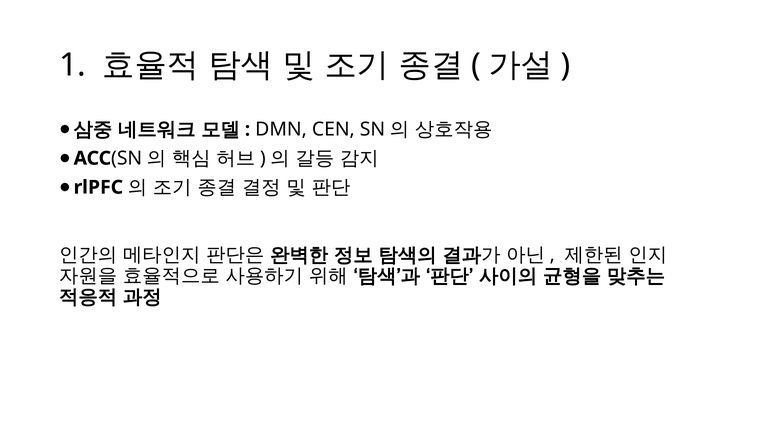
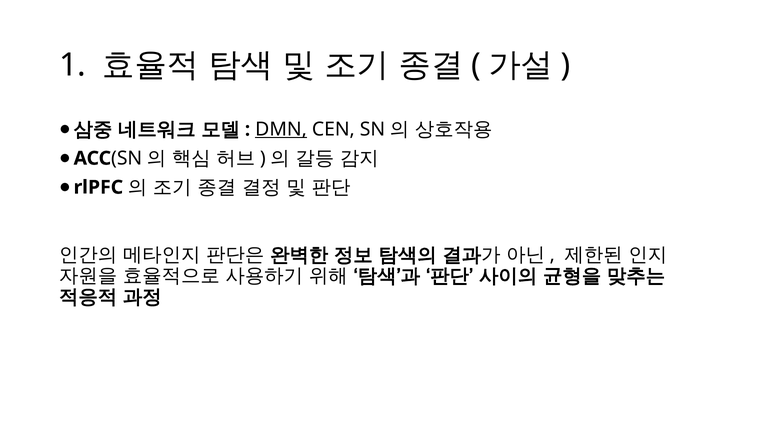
DMN underline: none -> present
